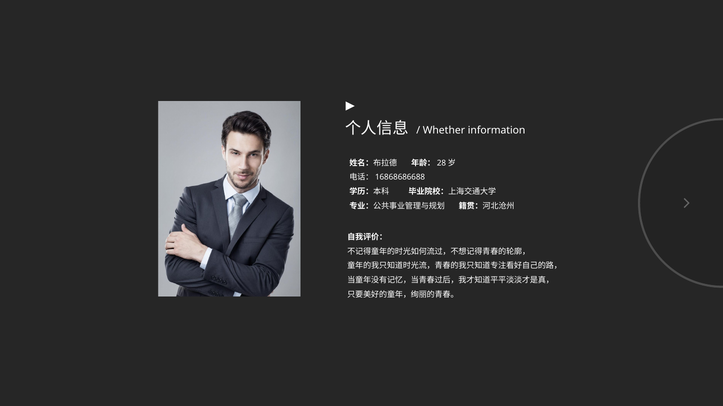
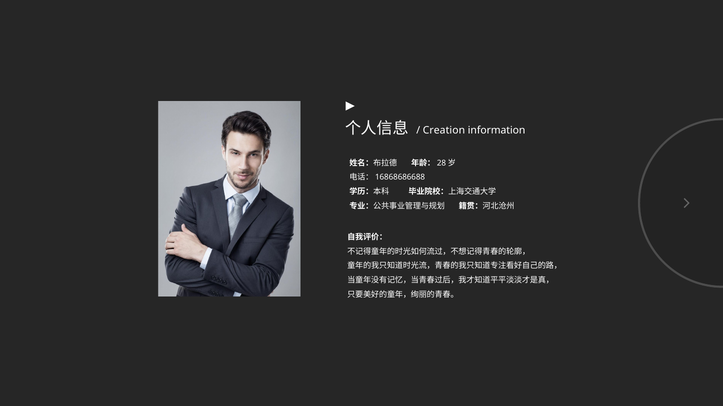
Whether: Whether -> Creation
